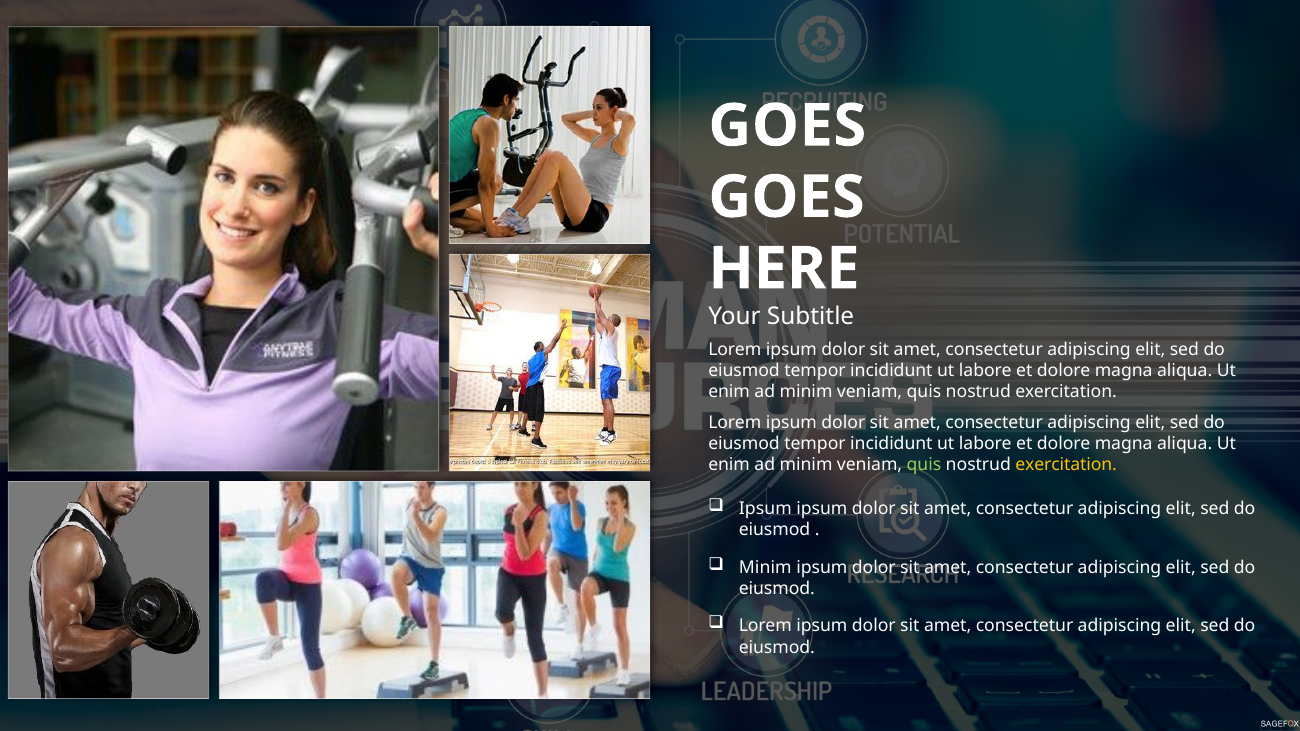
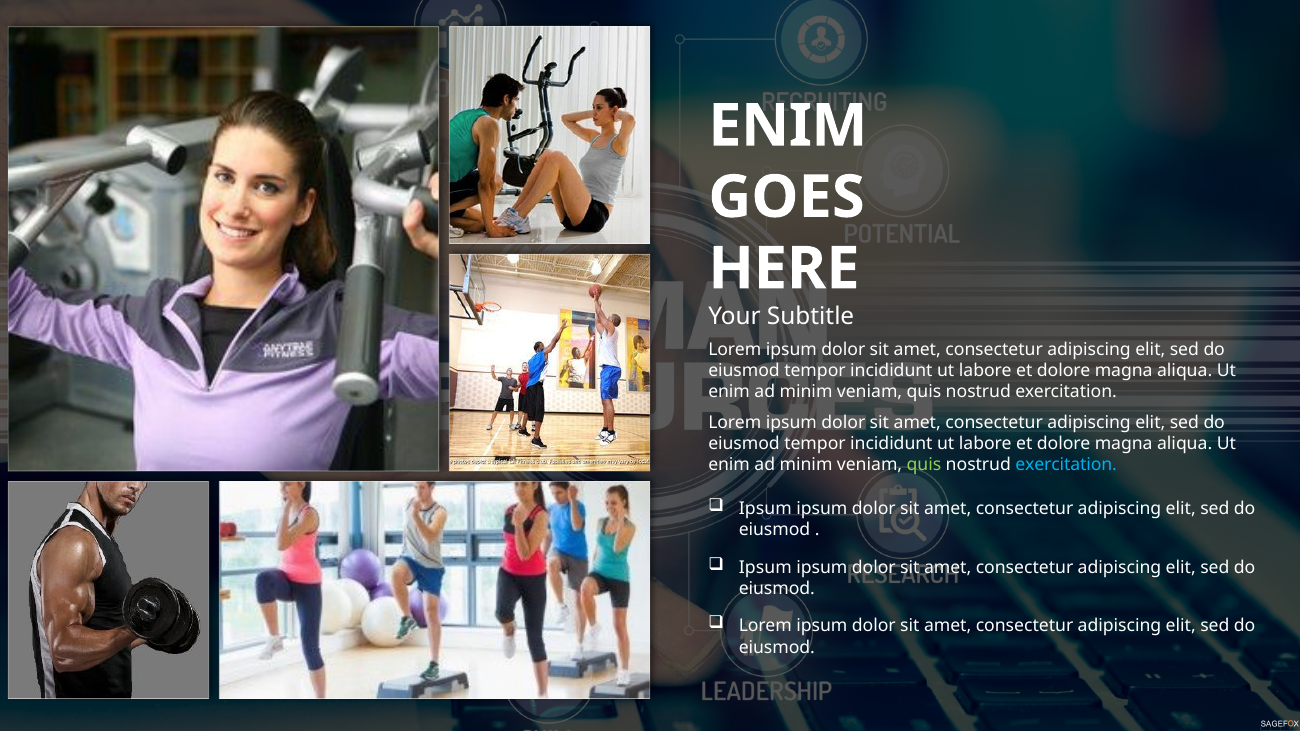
GOES at (787, 126): GOES -> ENIM
exercitation at (1066, 465) colour: yellow -> light blue
Minim at (765, 568): Minim -> Ipsum
